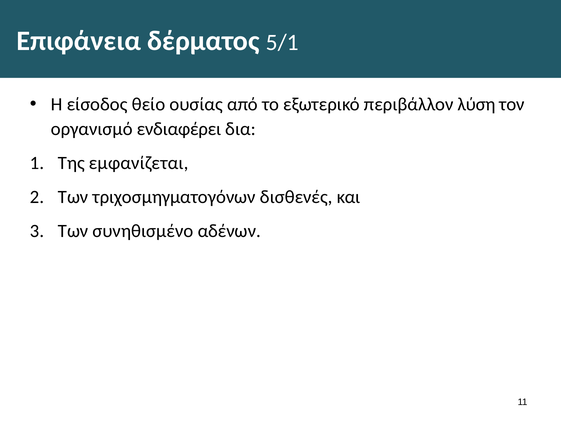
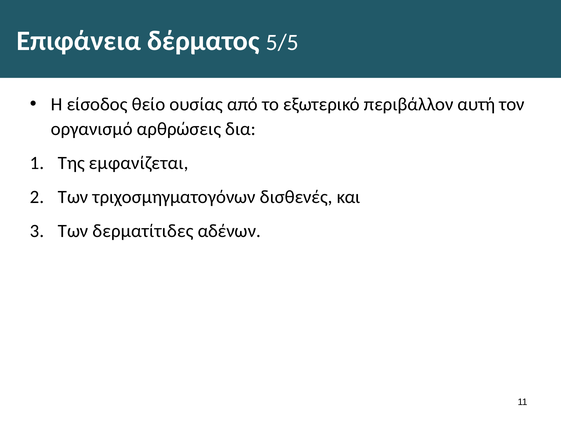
5/1: 5/1 -> 5/5
λύση: λύση -> αυτή
ενδιαφέρει: ενδιαφέρει -> αρθρώσεις
συνηθισμένο: συνηθισμένο -> δερματίτιδες
